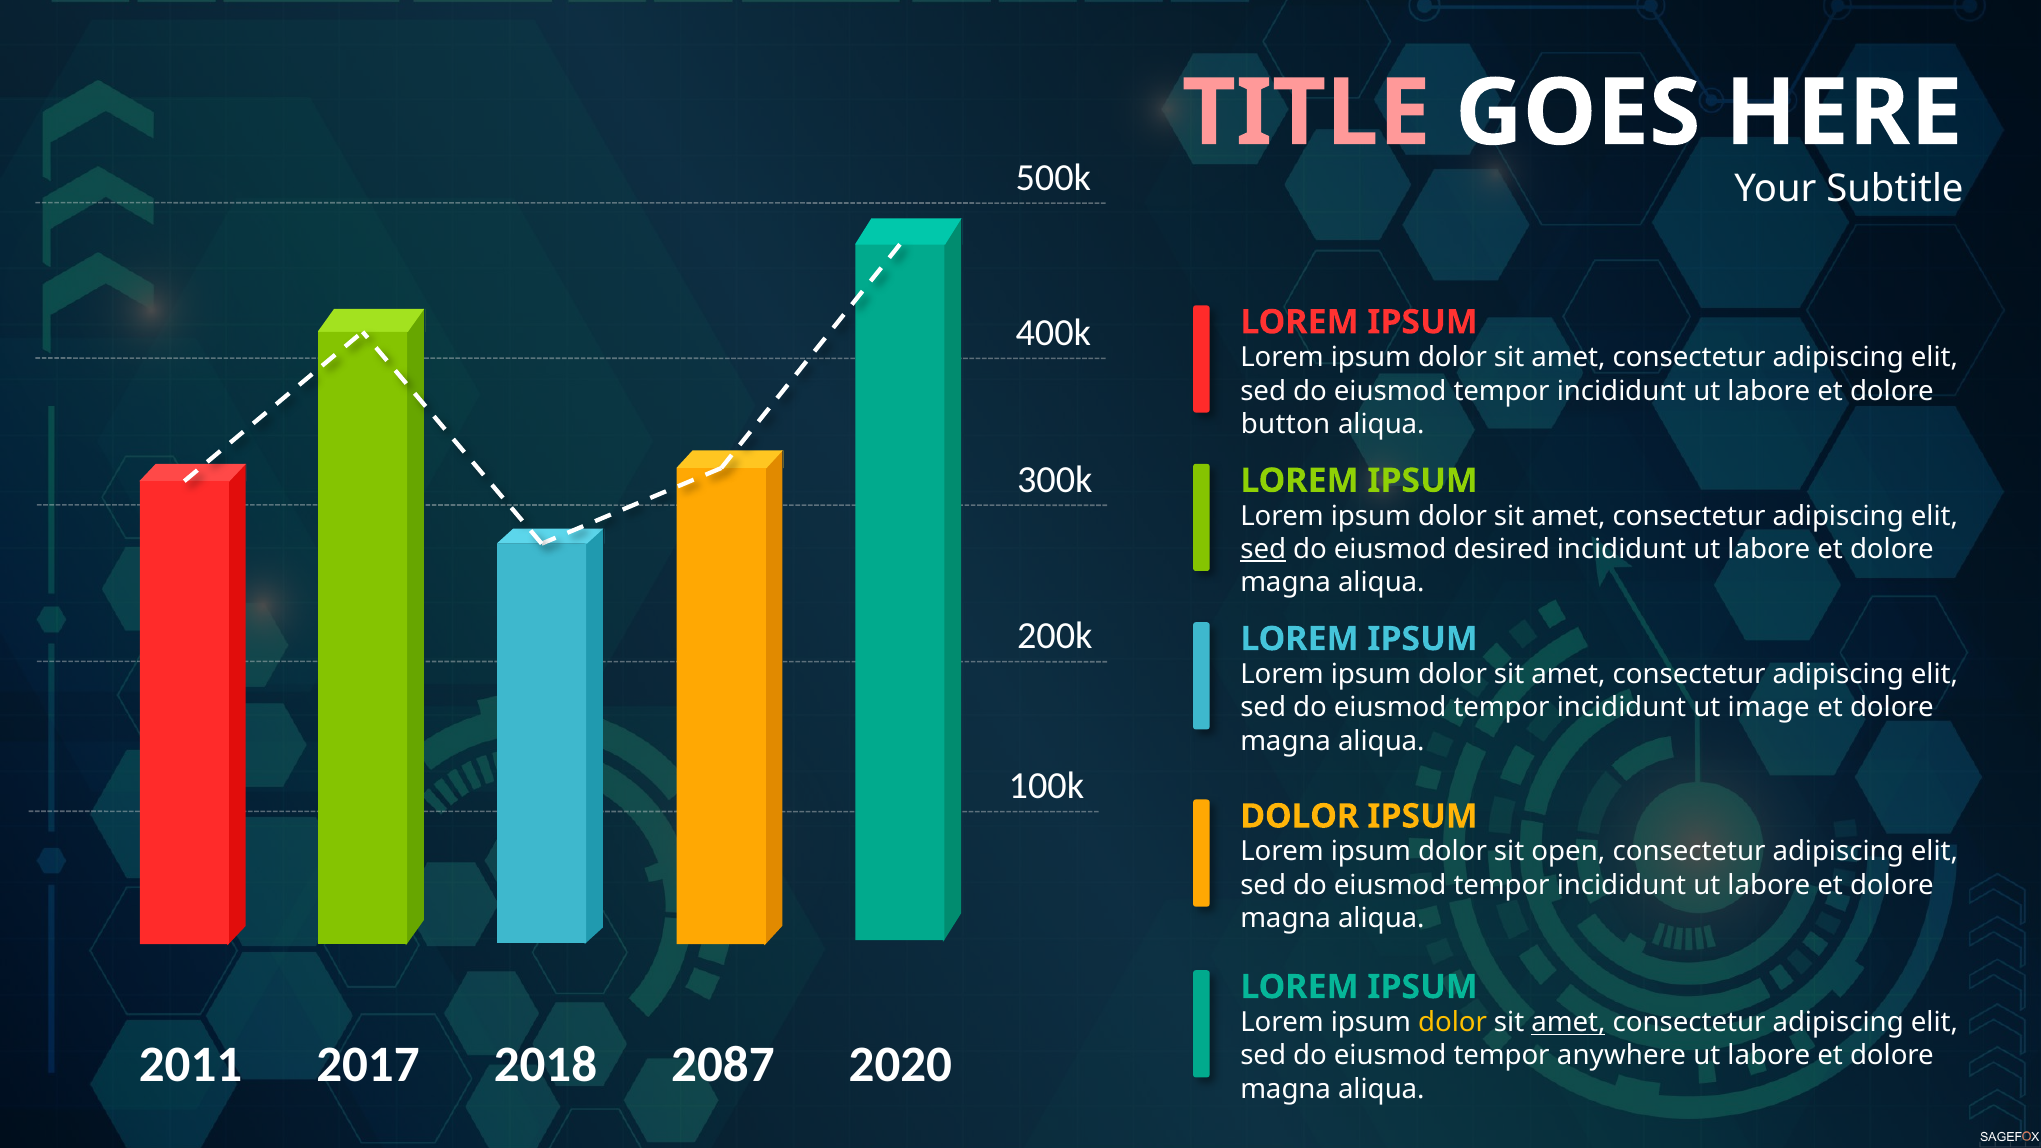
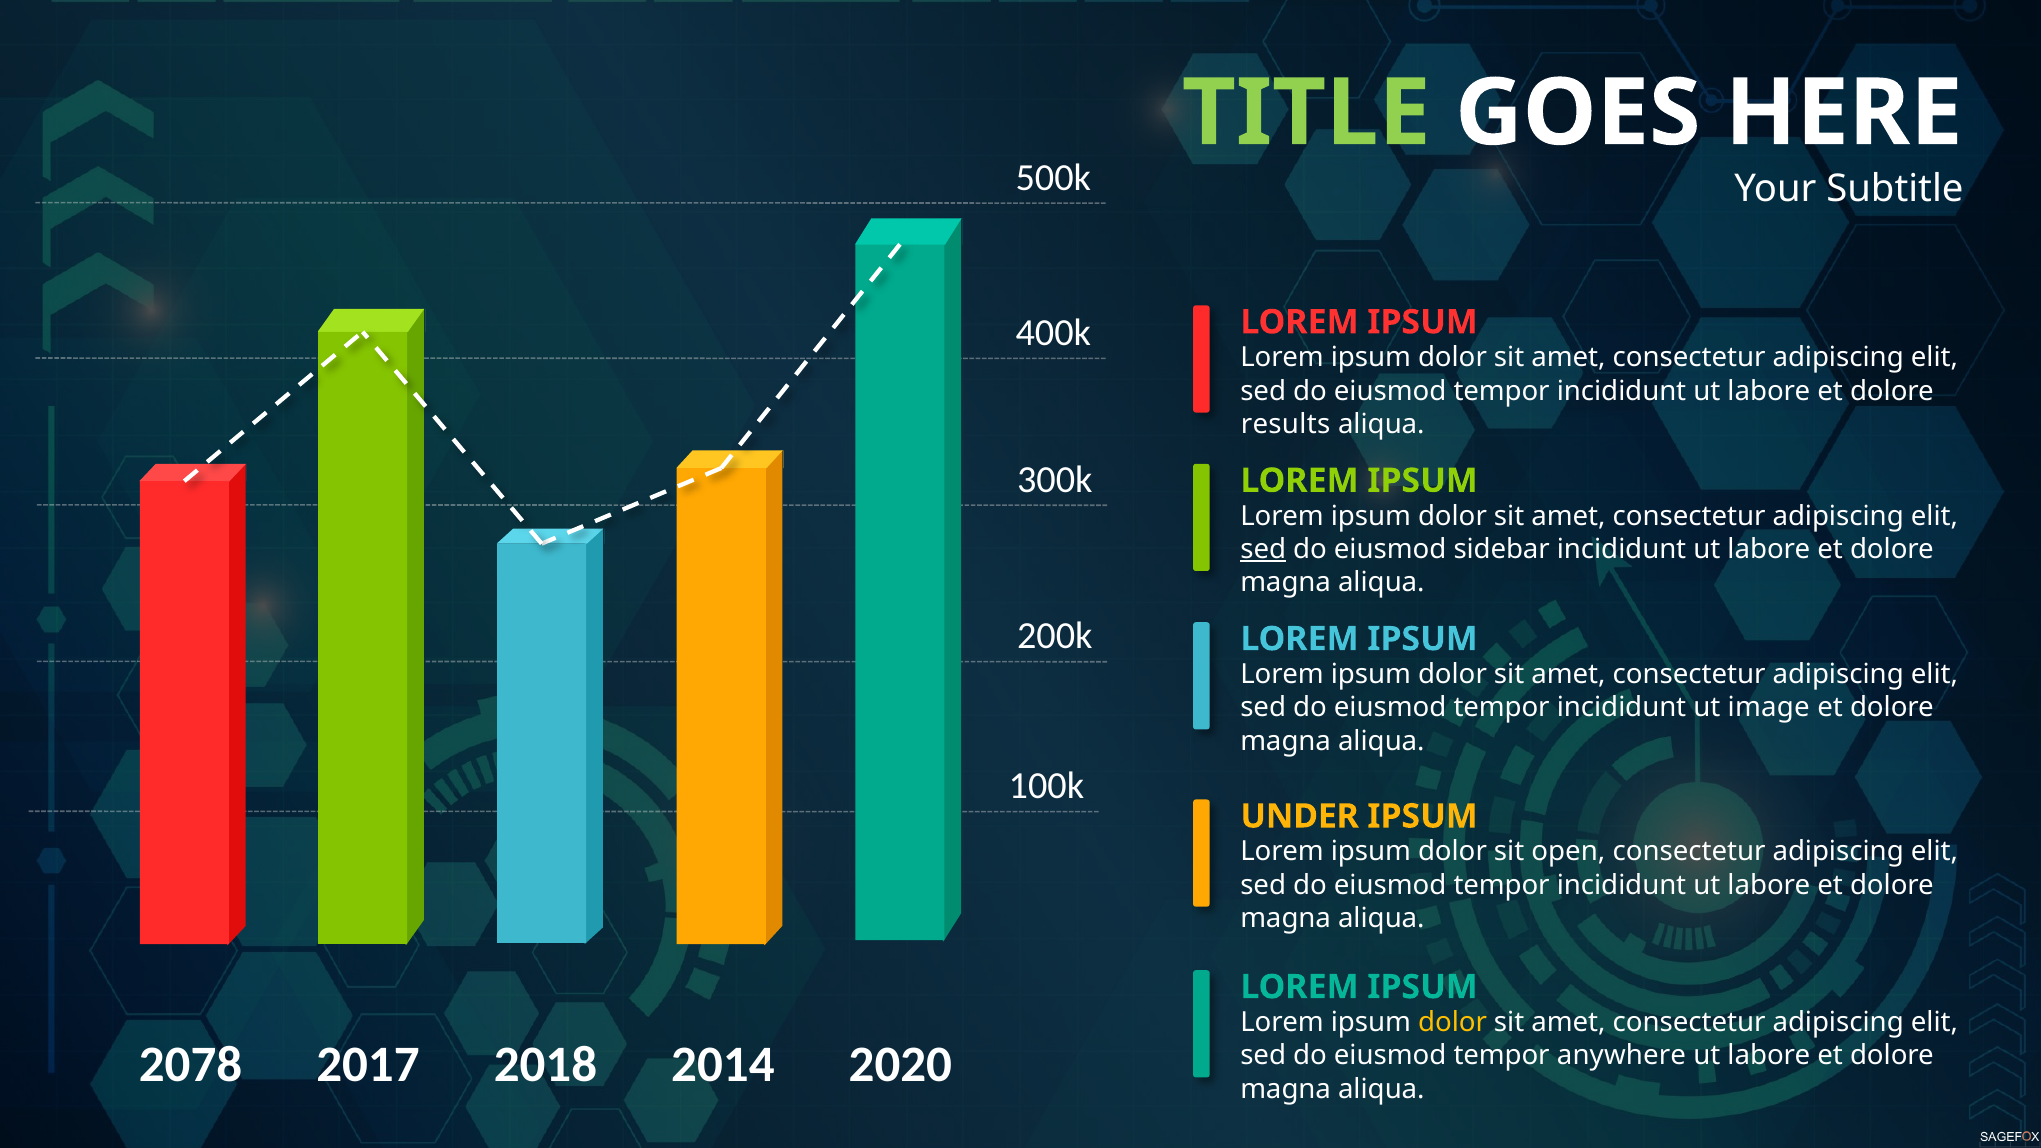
TITLE colour: pink -> light green
button: button -> results
desired: desired -> sidebar
DOLOR at (1300, 816): DOLOR -> UNDER
amet at (1568, 1023) underline: present -> none
2011: 2011 -> 2078
2087: 2087 -> 2014
